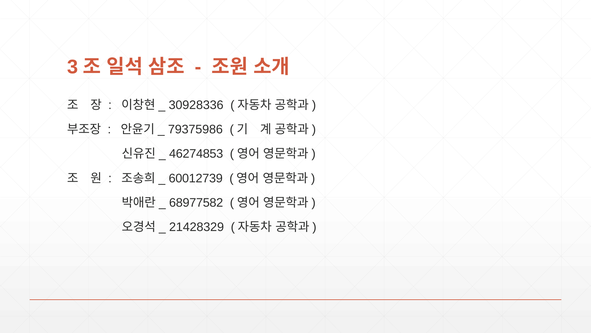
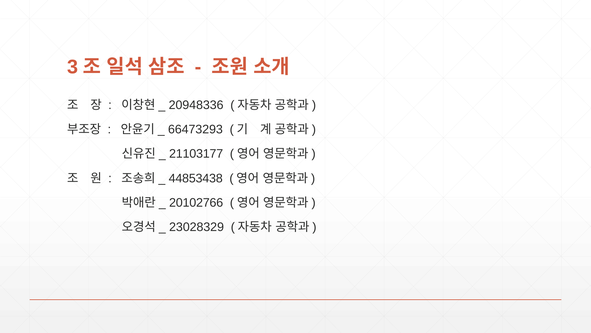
30928336: 30928336 -> 20948336
79375986: 79375986 -> 66473293
46274853: 46274853 -> 21103177
60012739: 60012739 -> 44853438
68977582: 68977582 -> 20102766
21428329: 21428329 -> 23028329
